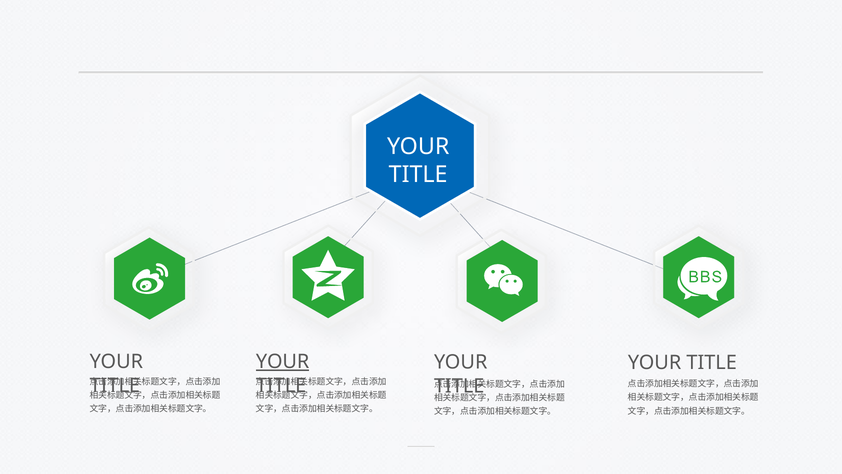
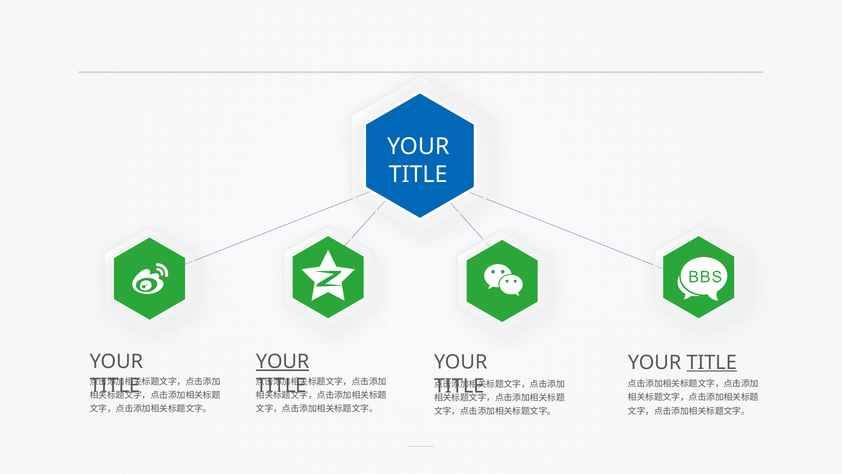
TITLE at (712, 362) underline: none -> present
